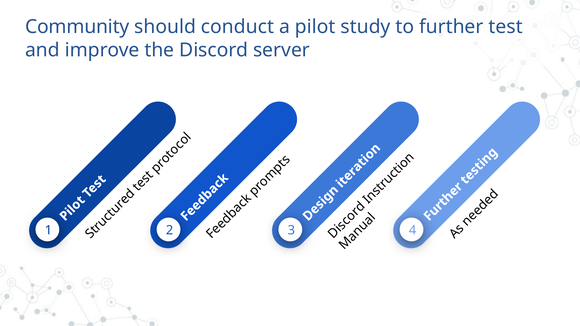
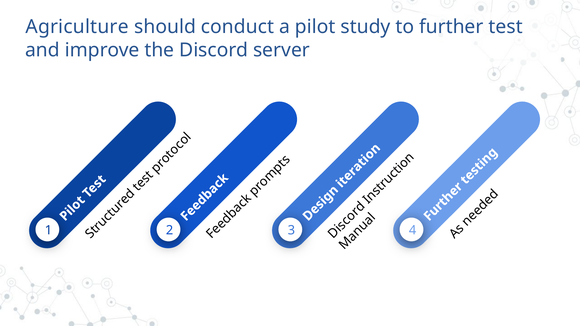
Community: Community -> Agriculture
